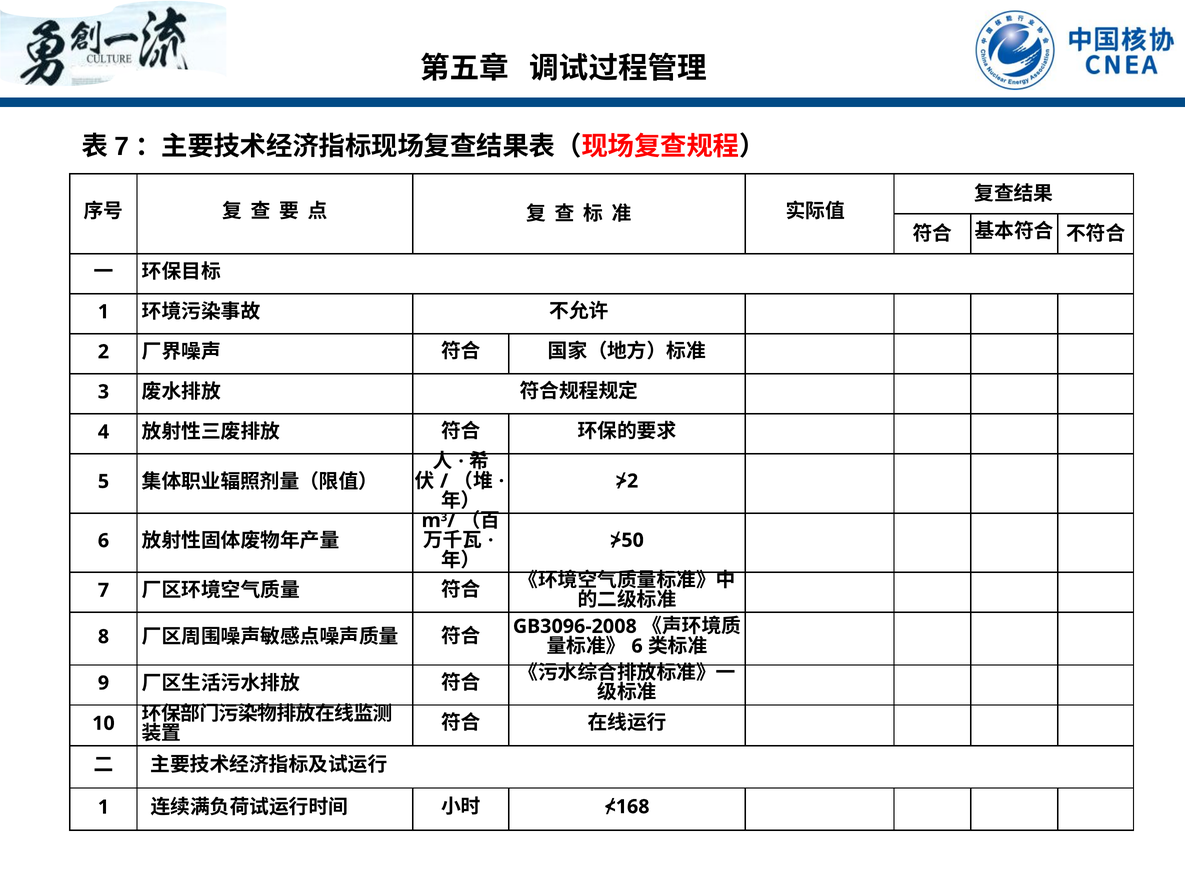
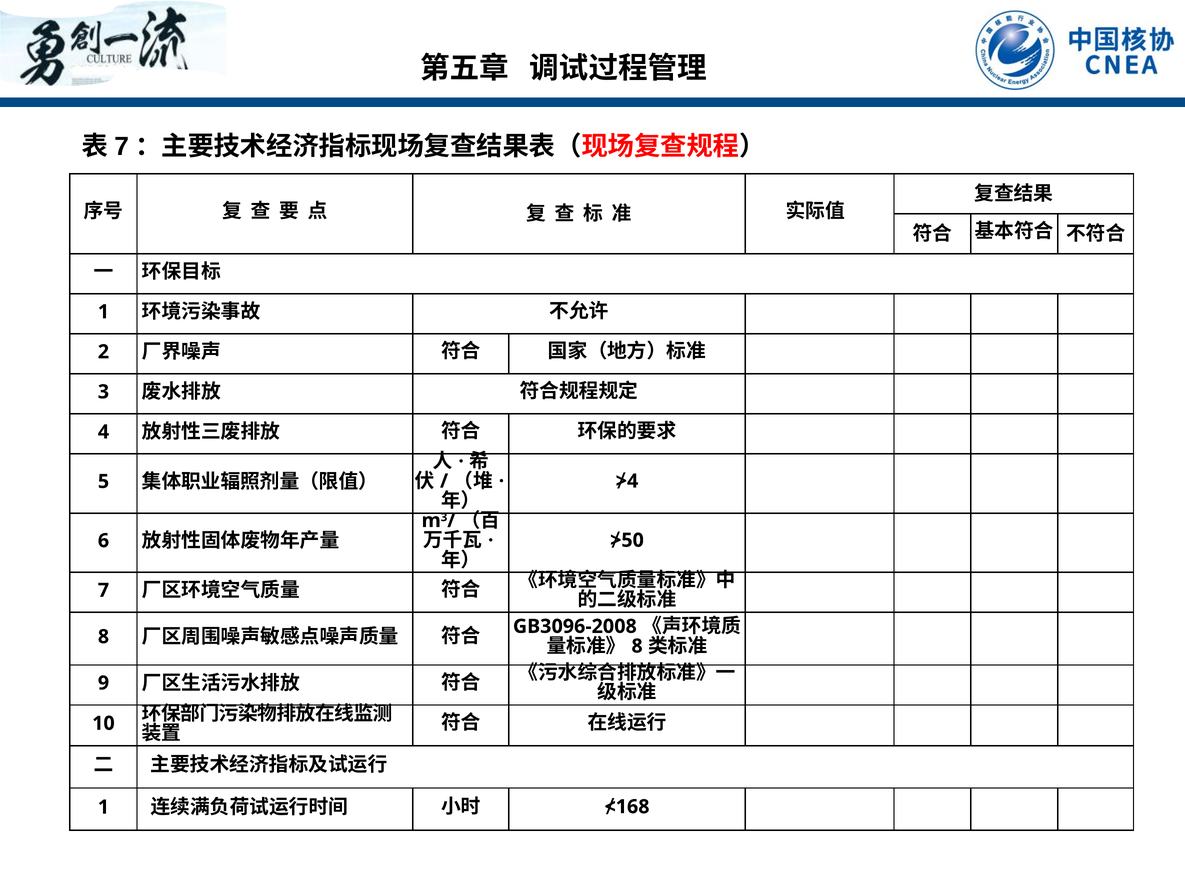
2 at (633, 481): 2 -> 4
6 at (637, 647): 6 -> 8
